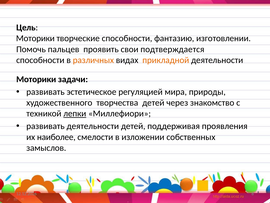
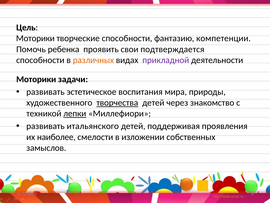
изготовлении: изготовлении -> компетенции
пальцев: пальцев -> ребенка
прикладной colour: orange -> purple
регуляцией: регуляцией -> воспитания
творчества underline: none -> present
развивать деятельности: деятельности -> итальянского
